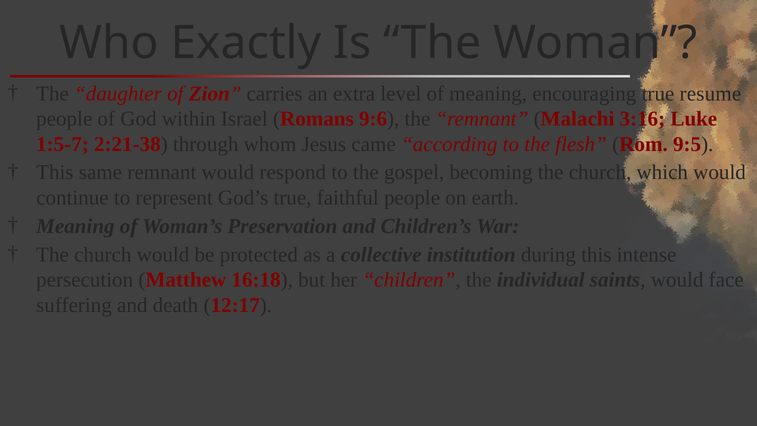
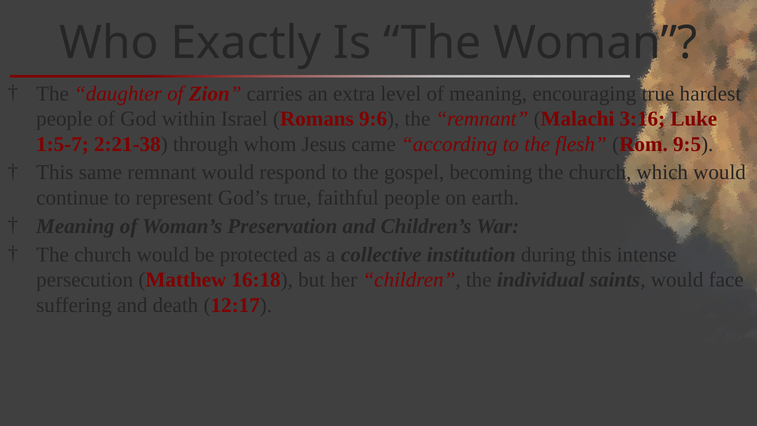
resume: resume -> hardest
